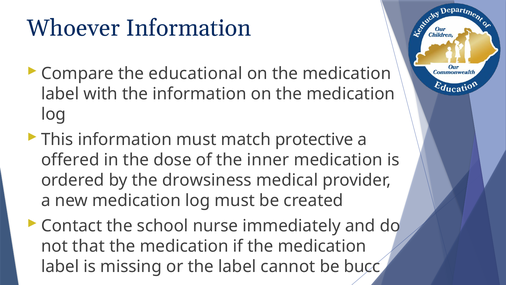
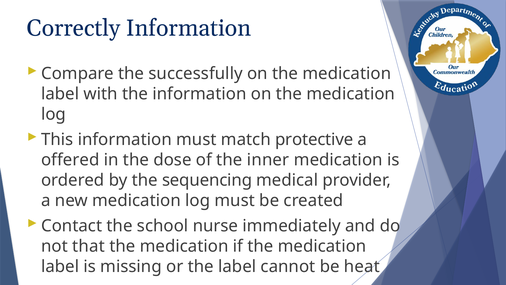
Whoever: Whoever -> Correctly
educational: educational -> successfully
drowsiness: drowsiness -> sequencing
bucc: bucc -> heat
